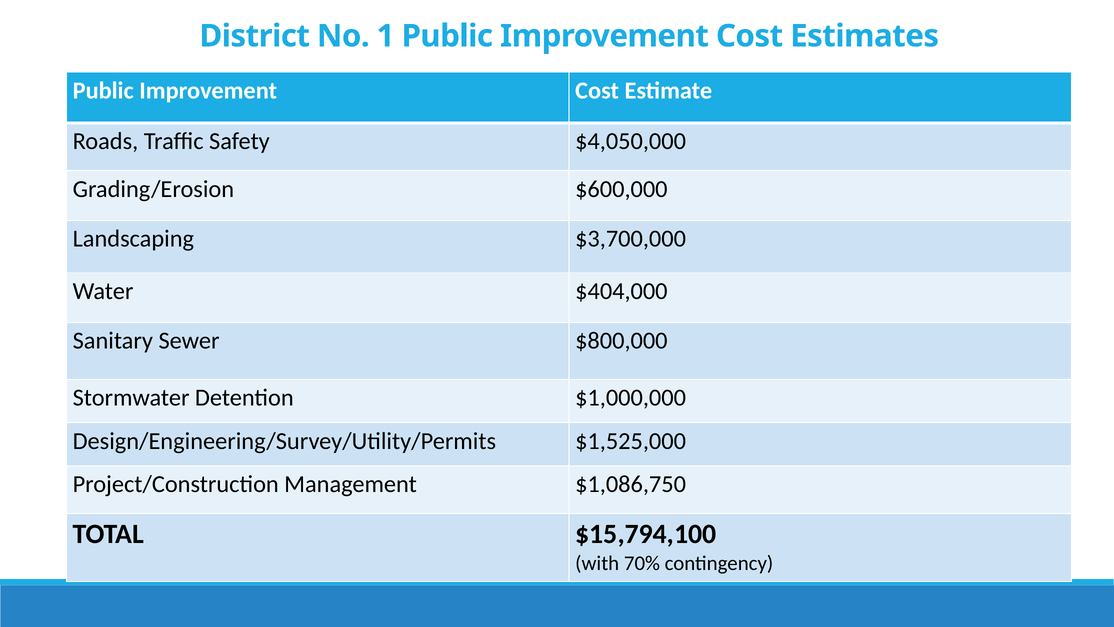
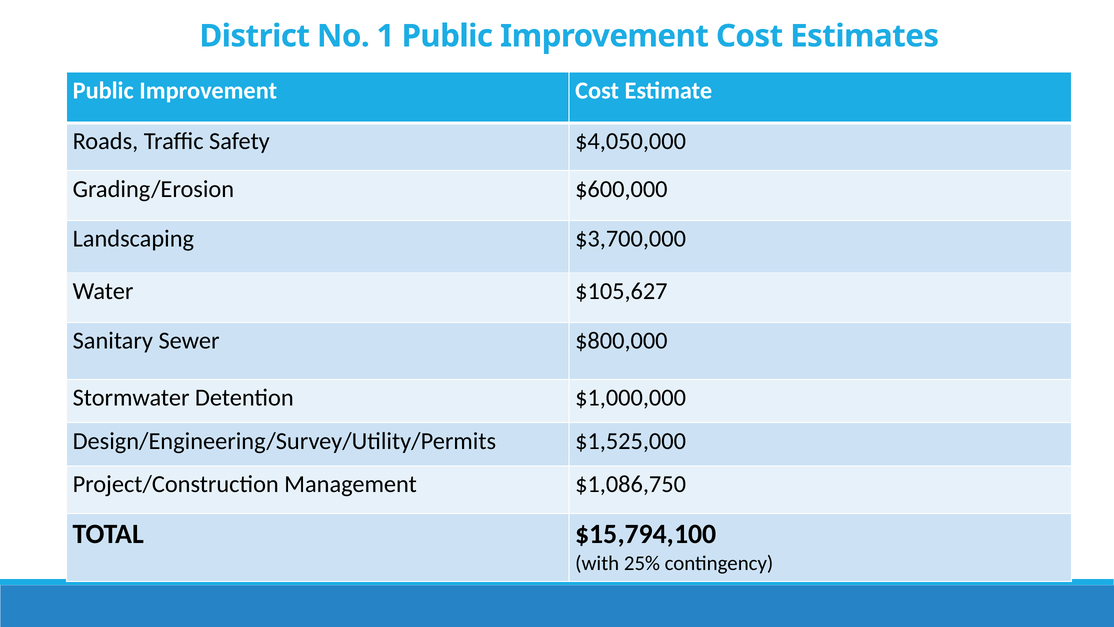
$404,000: $404,000 -> $105,627
70%: 70% -> 25%
